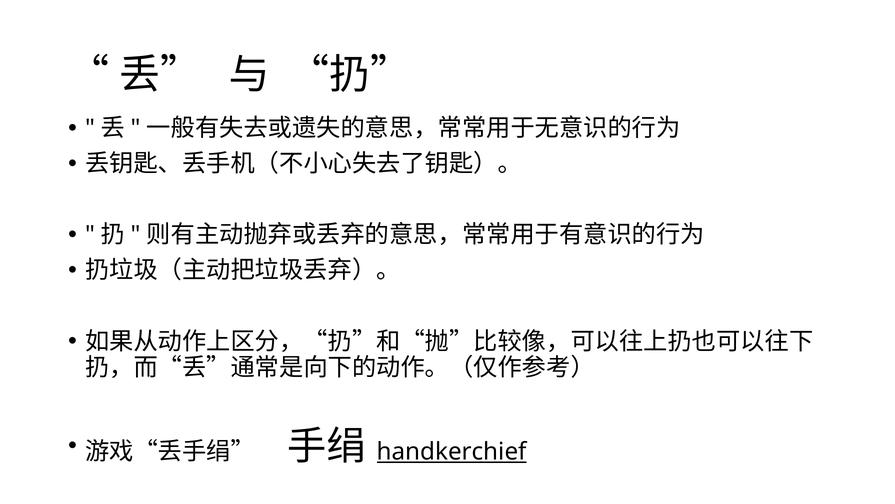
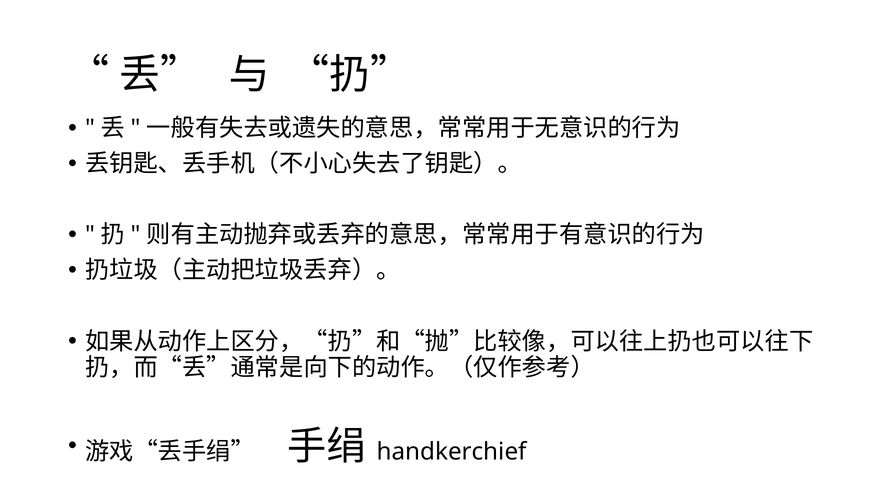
handkerchief underline: present -> none
